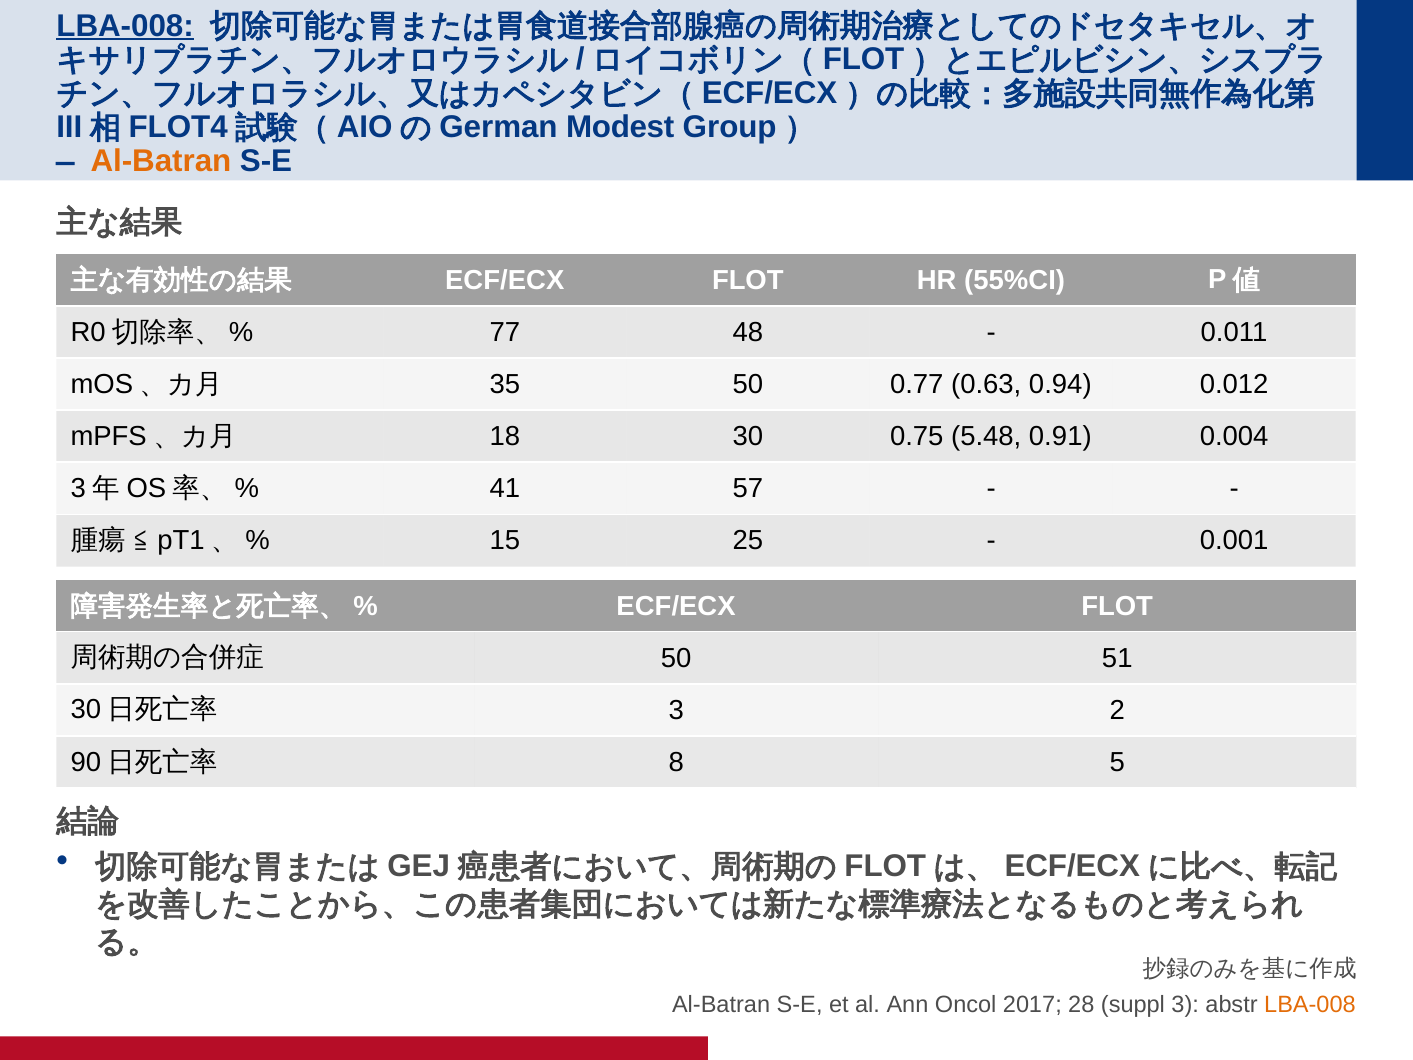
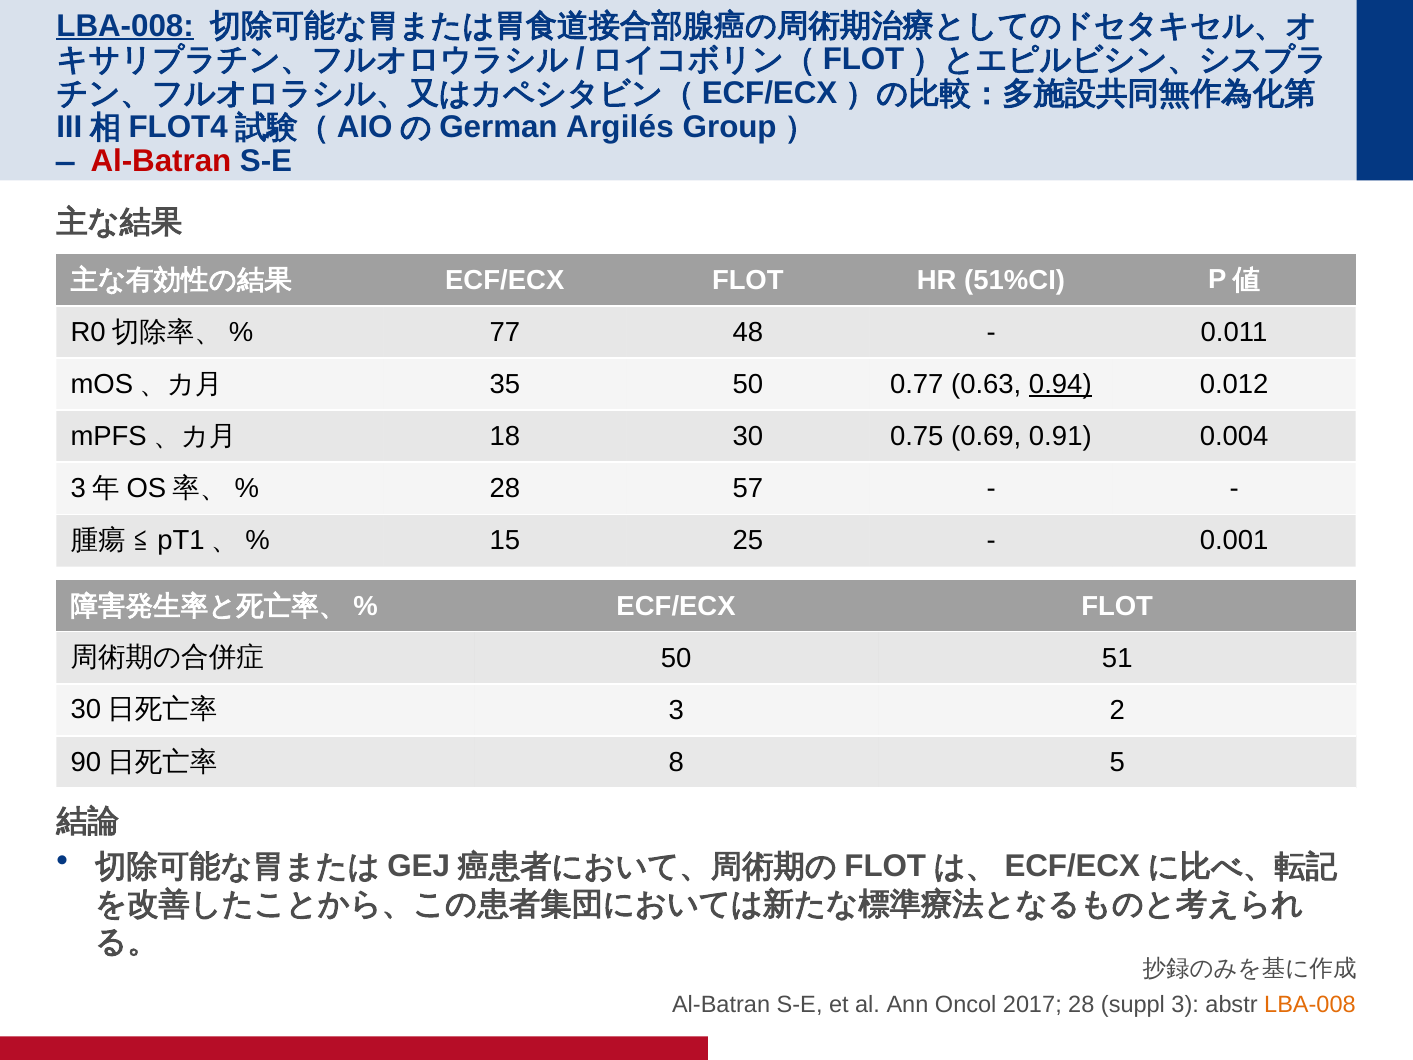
Modest: Modest -> Argilés
Al-Batran at (161, 161) colour: orange -> red
55%CI: 55%CI -> 51%CI
0.94 underline: none -> present
5.48: 5.48 -> 0.69
41 at (505, 489): 41 -> 28
